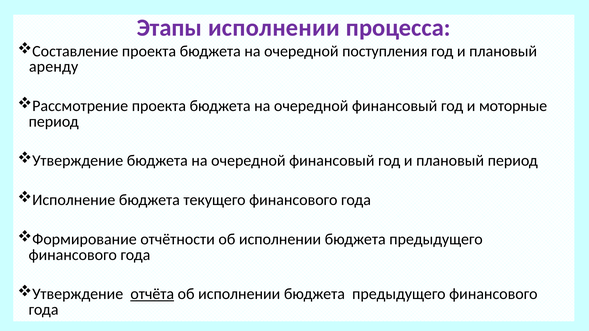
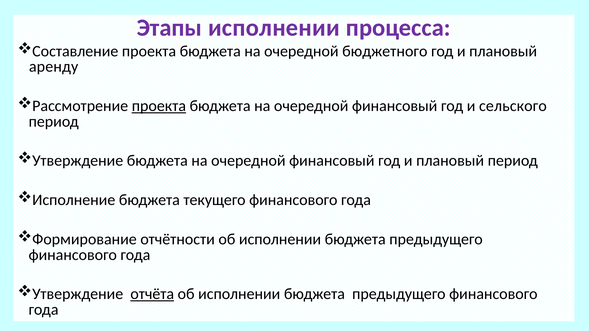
поступления: поступления -> бюджетного
проекта at (159, 106) underline: none -> present
моторные: моторные -> сельского
